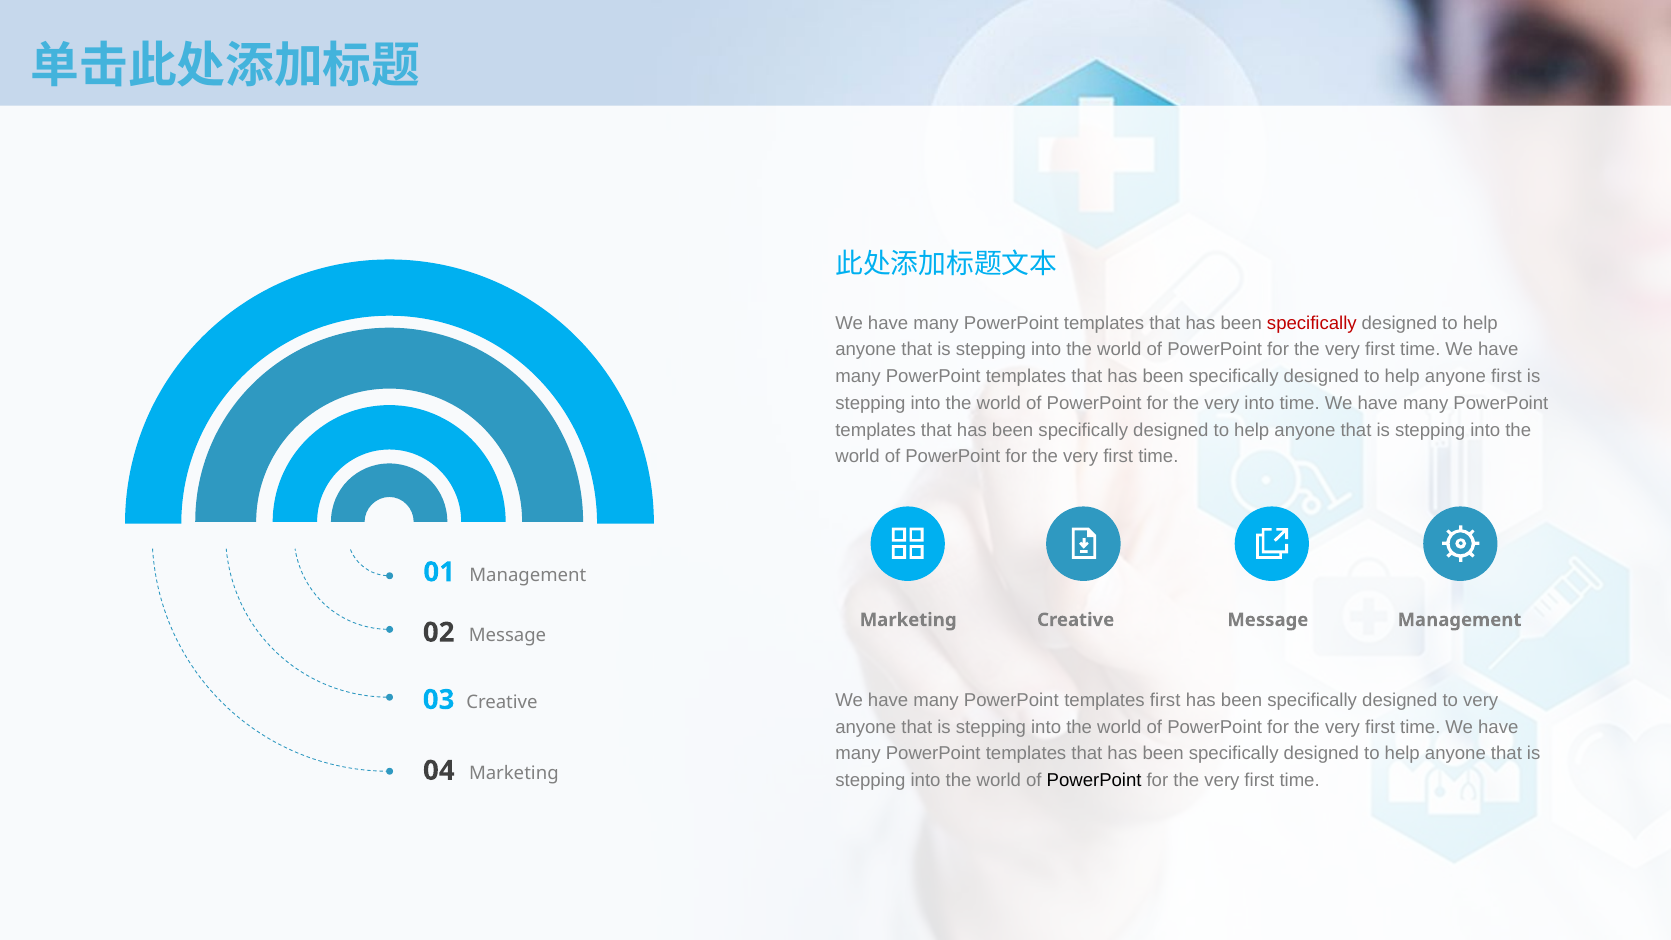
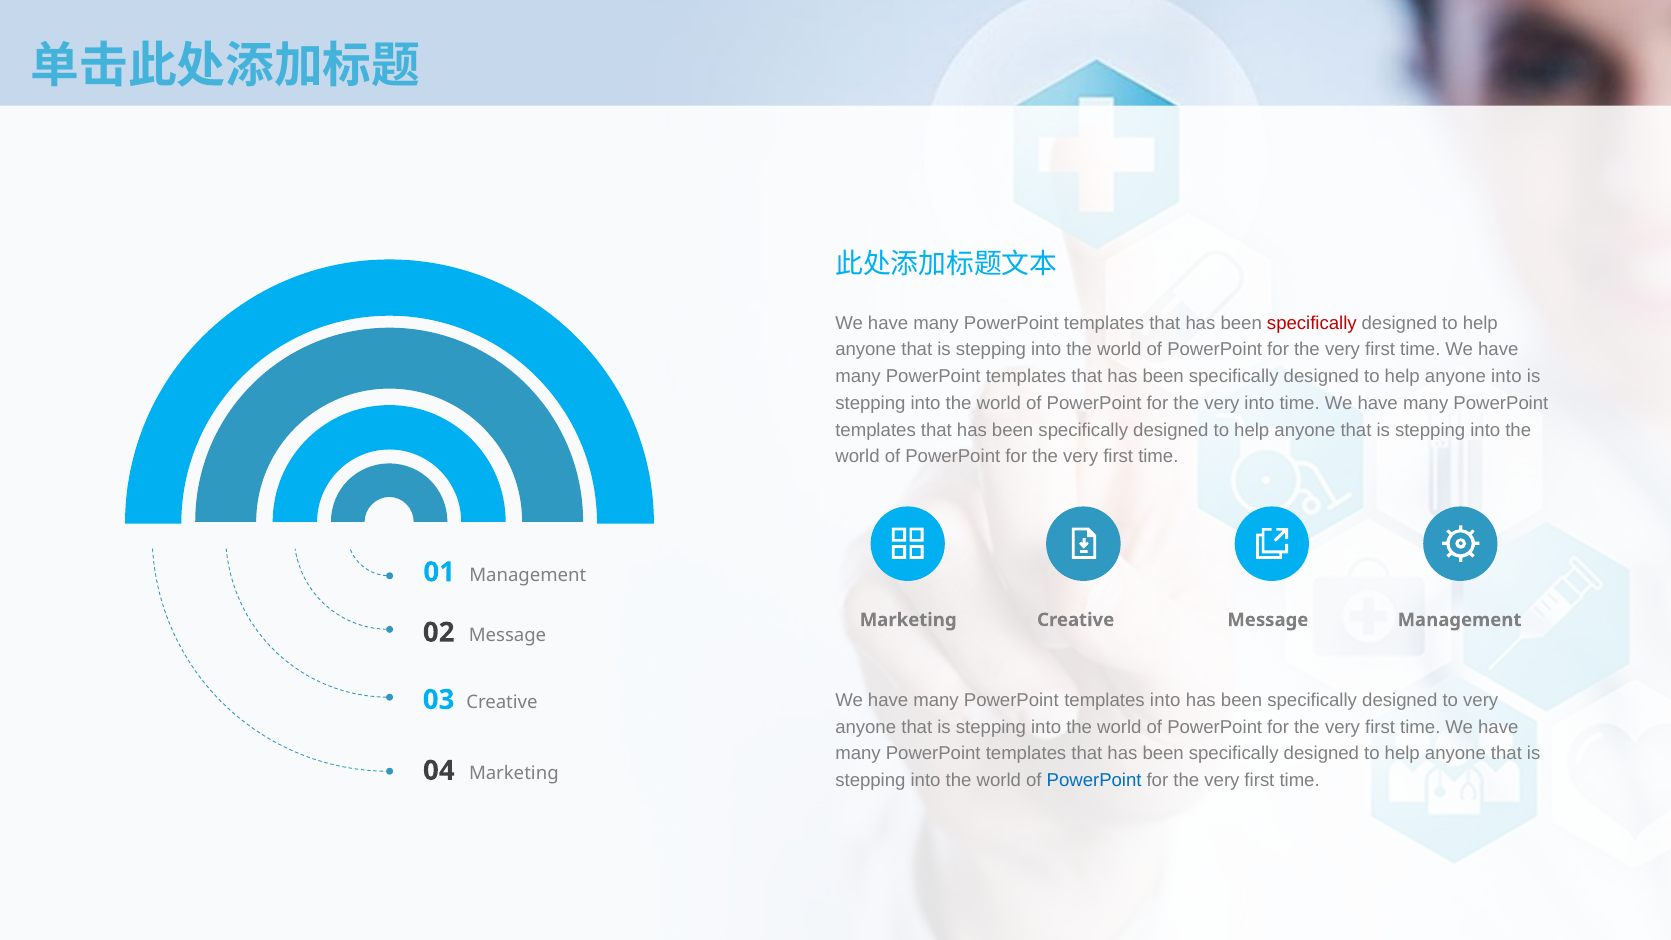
anyone first: first -> into
templates first: first -> into
PowerPoint at (1094, 780) colour: black -> blue
